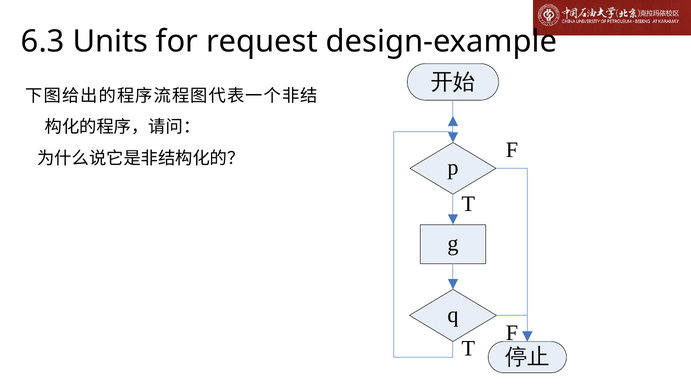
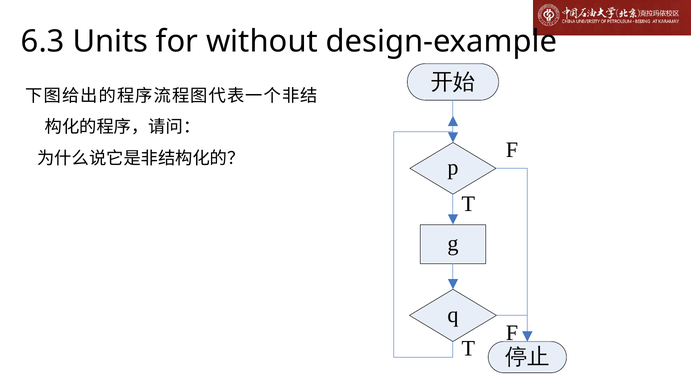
request: request -> without
